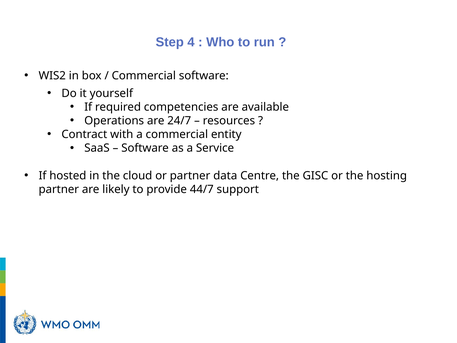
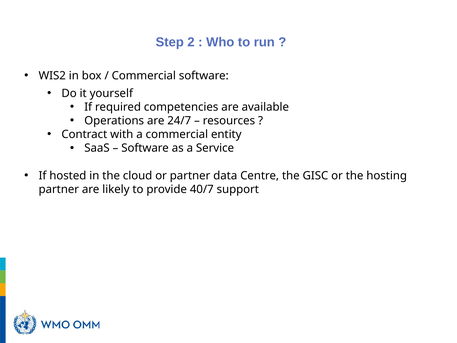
4: 4 -> 2
44/7: 44/7 -> 40/7
